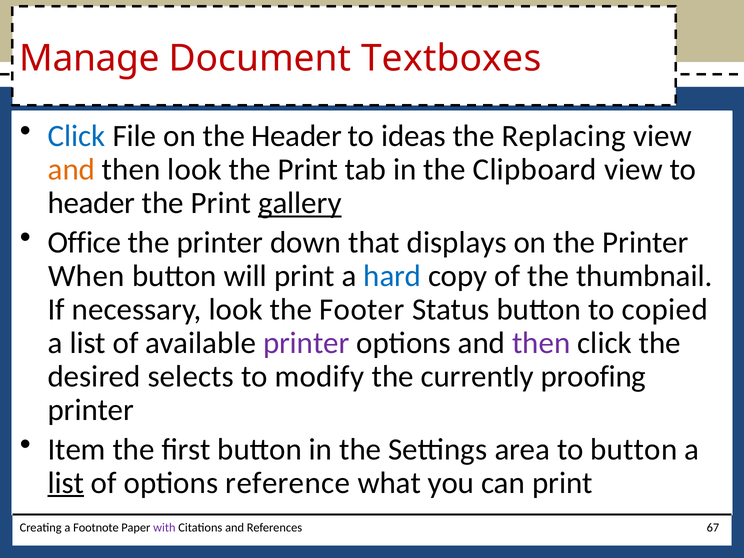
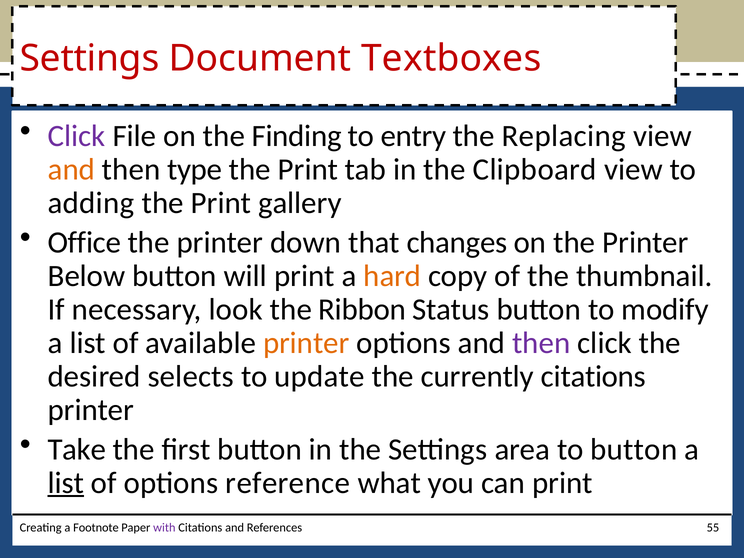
Manage at (90, 58): Manage -> Settings
Click at (77, 136) colour: blue -> purple
the Header: Header -> Finding
ideas: ideas -> entry
then look: look -> type
header at (91, 203): header -> adding
gallery underline: present -> none
displays: displays -> changes
When: When -> Below
hard colour: blue -> orange
Footer: Footer -> Ribbon
copied: copied -> modify
printer at (306, 343) colour: purple -> orange
modify: modify -> update
currently proofing: proofing -> citations
Item: Item -> Take
67: 67 -> 55
